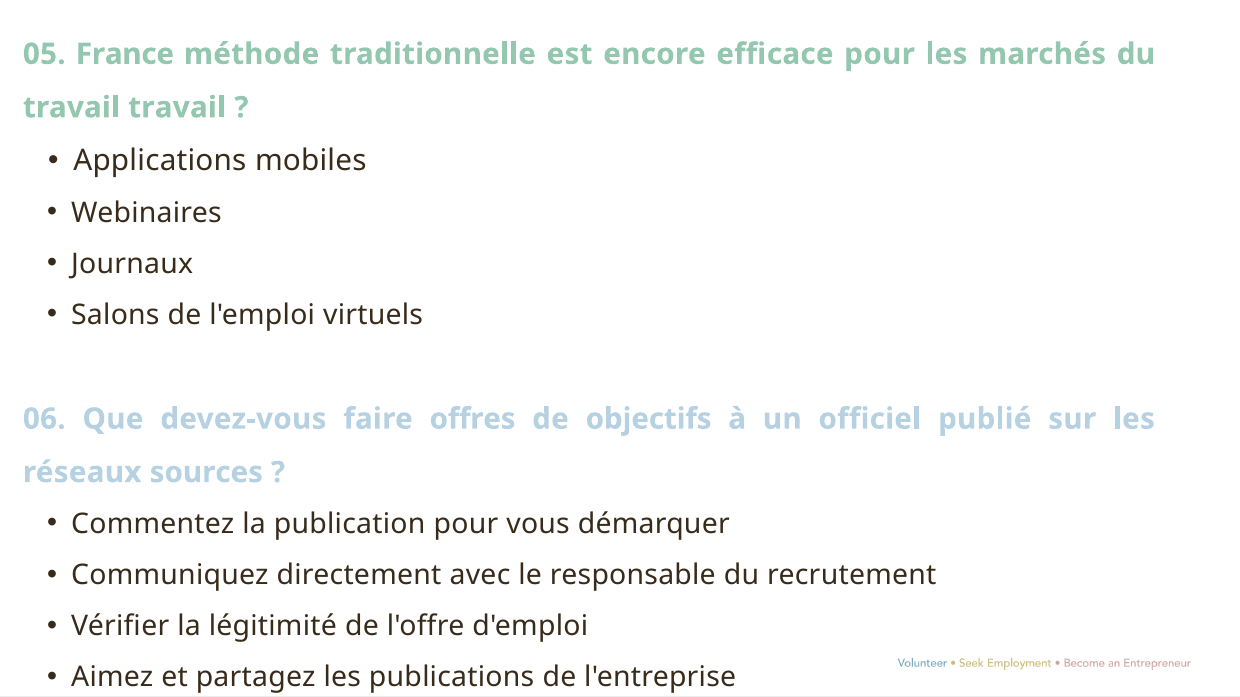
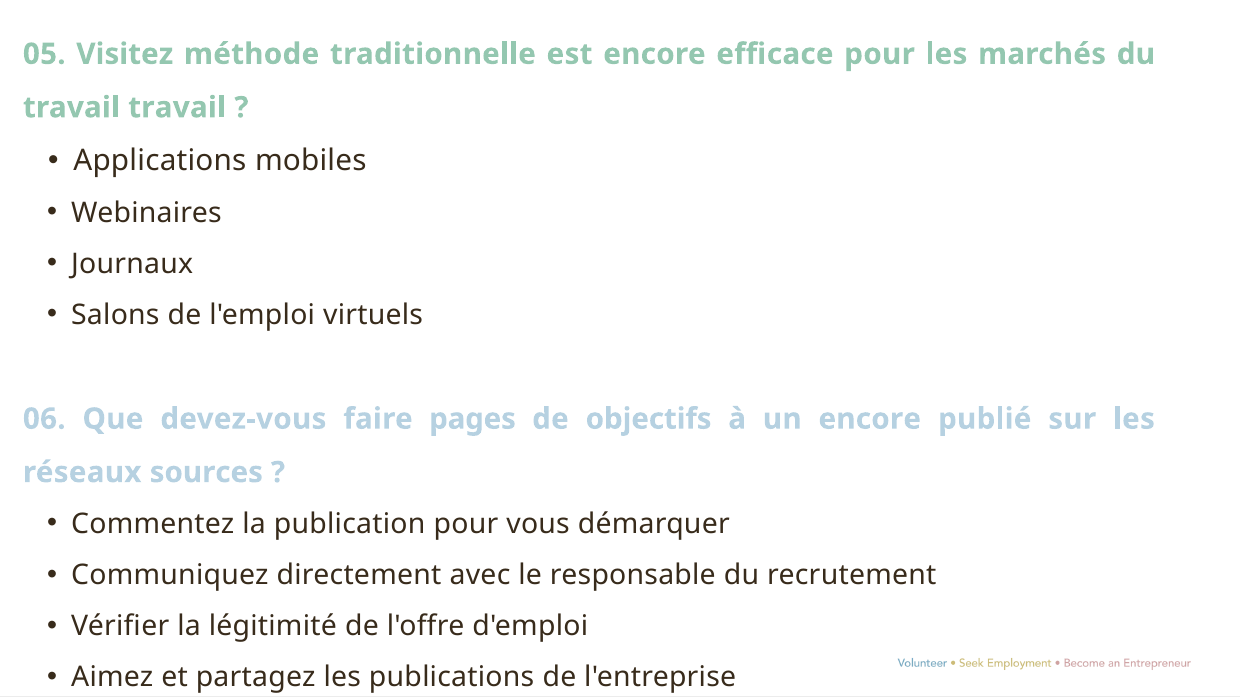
France: France -> Visitez
offres: offres -> pages
un officiel: officiel -> encore
